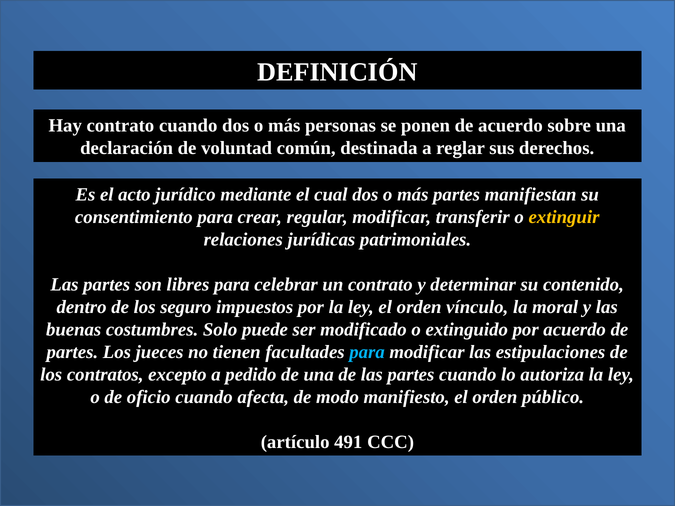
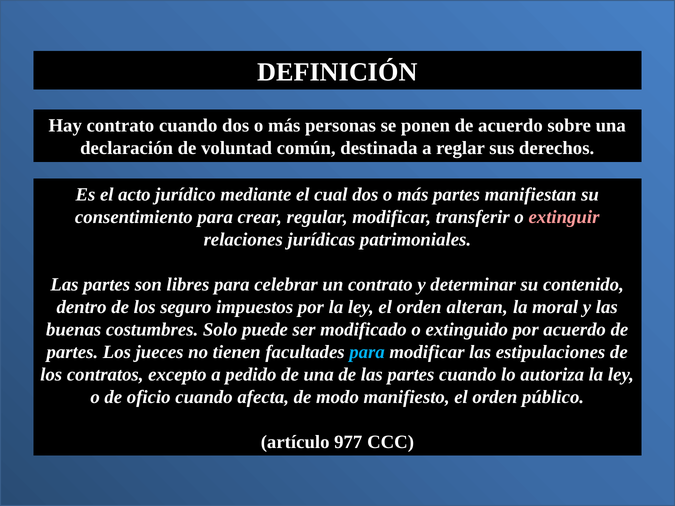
extinguir colour: yellow -> pink
vínculo: vínculo -> alteran
491: 491 -> 977
